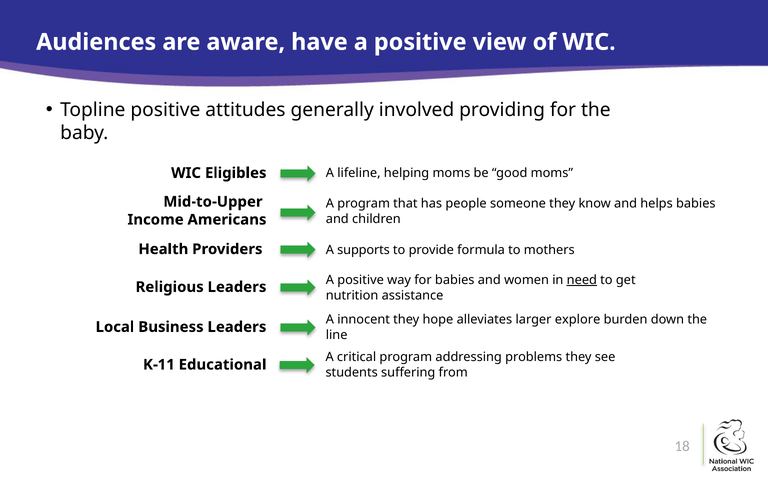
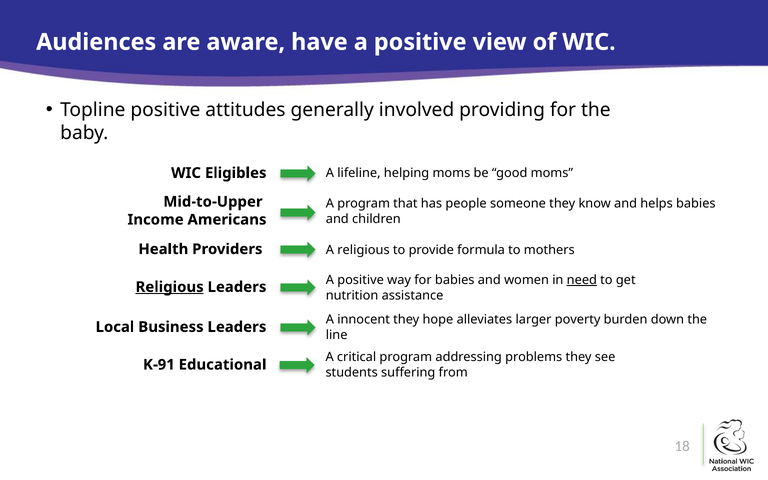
A supports: supports -> religious
Religious at (170, 287) underline: none -> present
explore: explore -> poverty
K-11: K-11 -> K-91
